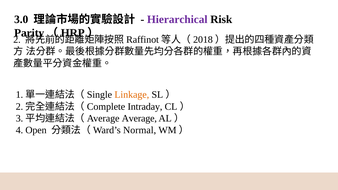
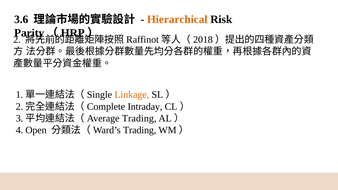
3.0: 3.0 -> 3.6
Hierarchical colour: purple -> orange
Average at (139, 118): Average -> Trading
Normal at (140, 130): Normal -> Trading
